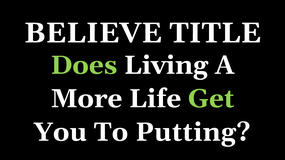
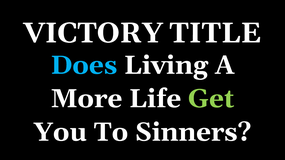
BELIEVE: BELIEVE -> VICTORY
Does colour: light green -> light blue
Putting: Putting -> Sinners
